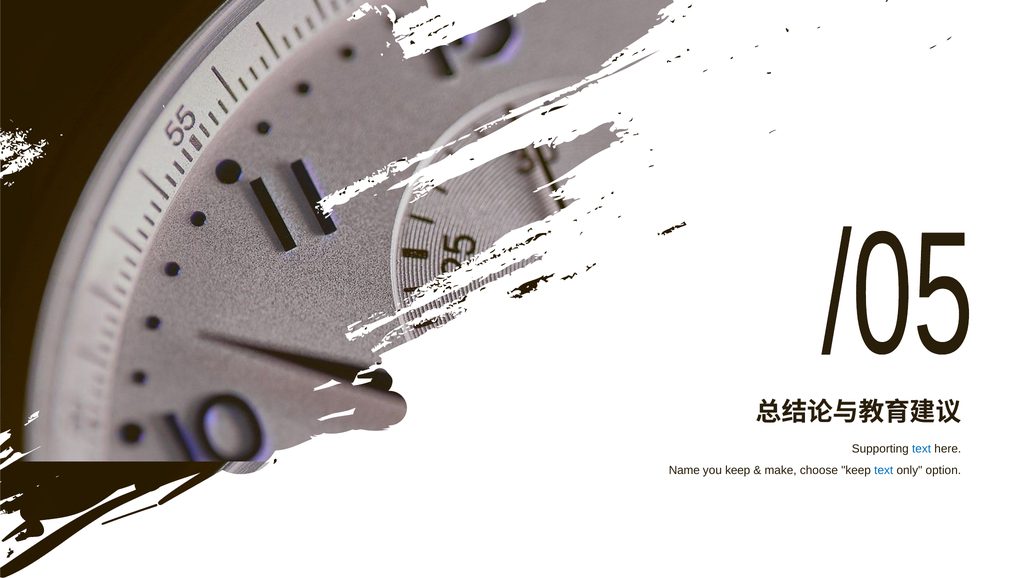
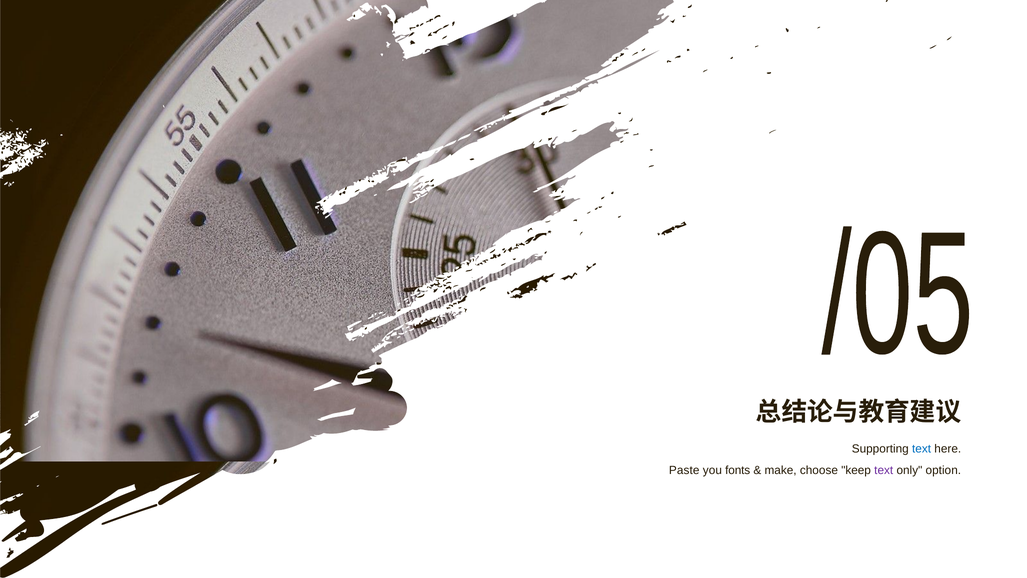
Name: Name -> Paste
you keep: keep -> fonts
text at (884, 470) colour: blue -> purple
